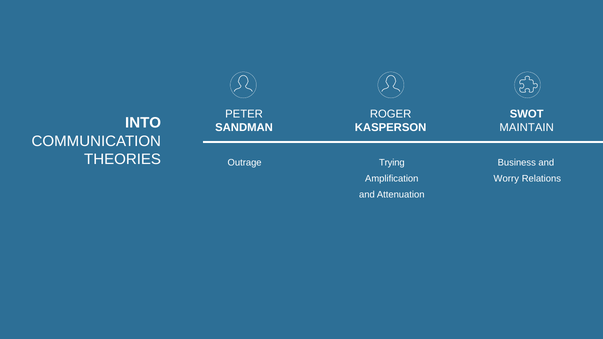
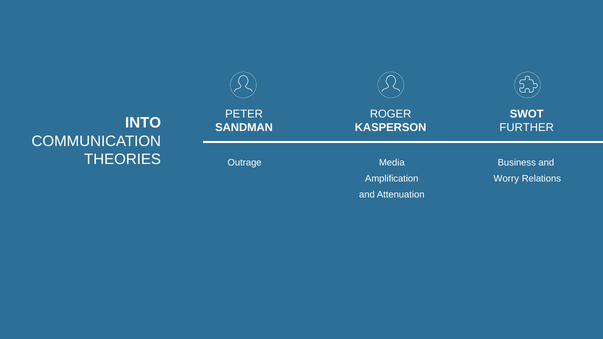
MAINTAIN: MAINTAIN -> FURTHER
Trying: Trying -> Media
